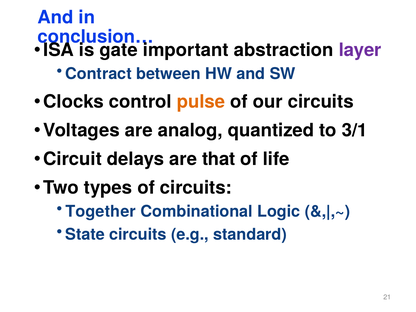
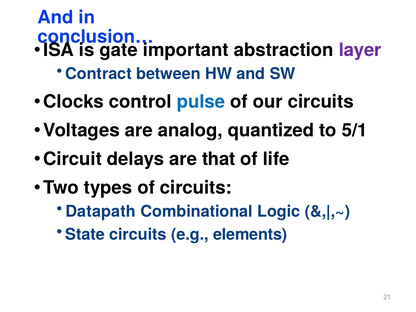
pulse colour: orange -> blue
3/1: 3/1 -> 5/1
Together: Together -> Datapath
standard: standard -> elements
